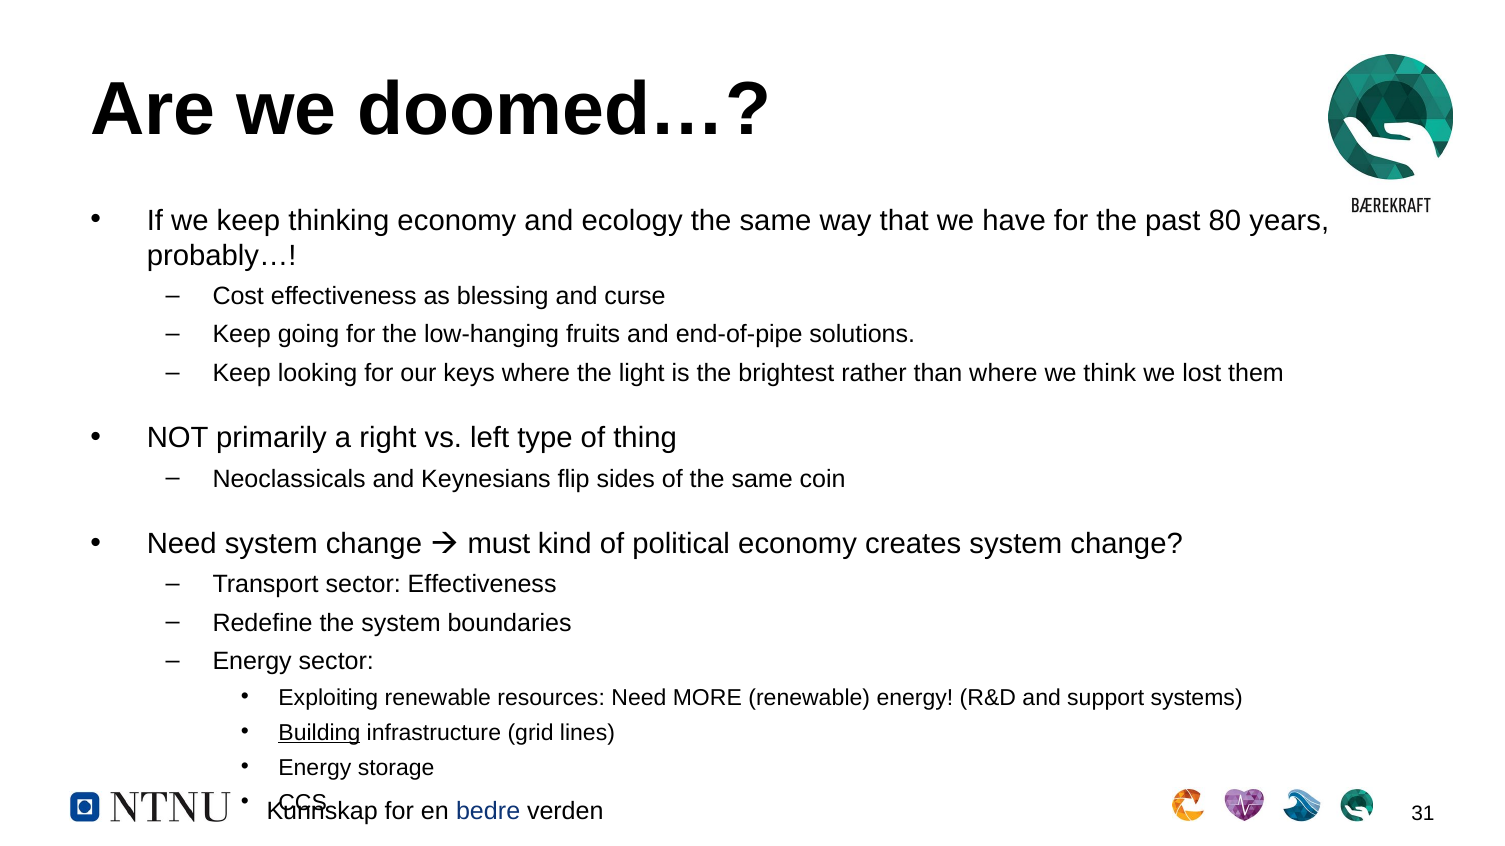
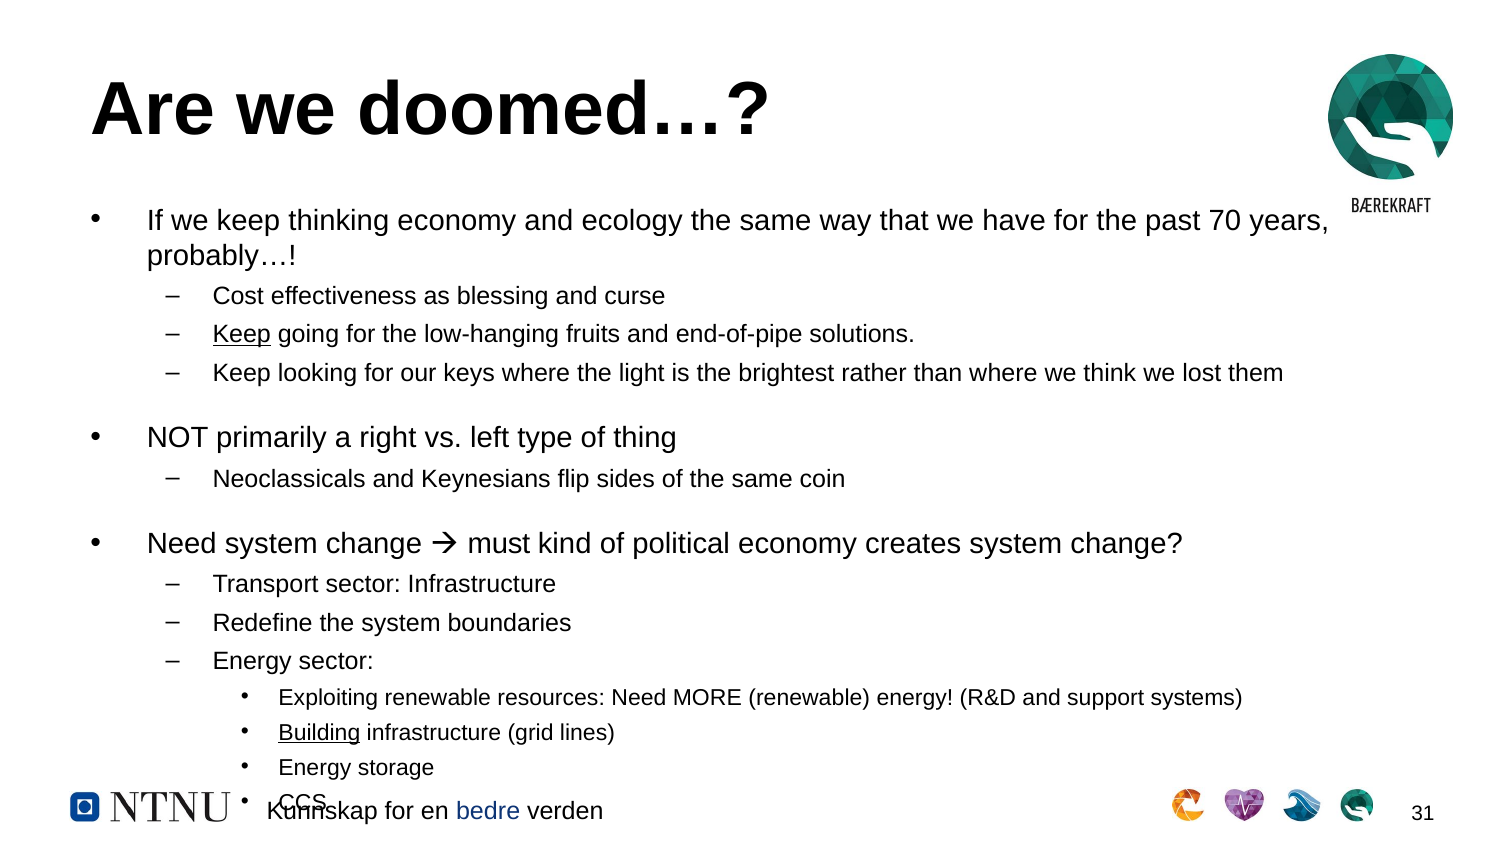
80: 80 -> 70
Keep at (242, 335) underline: none -> present
sector Effectiveness: Effectiveness -> Infrastructure
